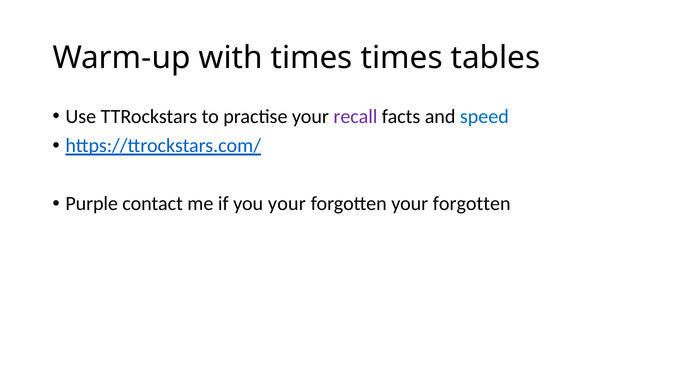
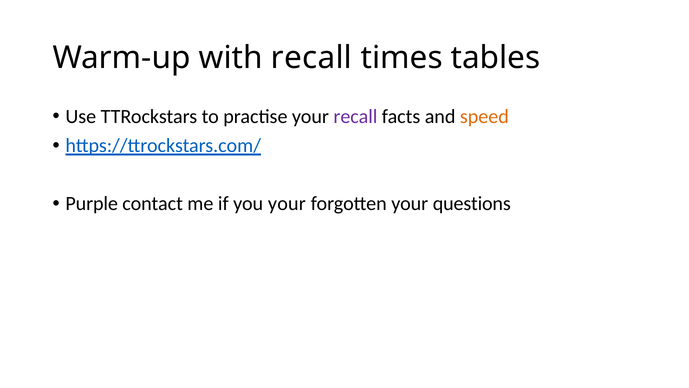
with times: times -> recall
speed colour: blue -> orange
forgotten your forgotten: forgotten -> questions
